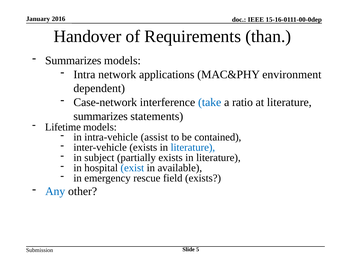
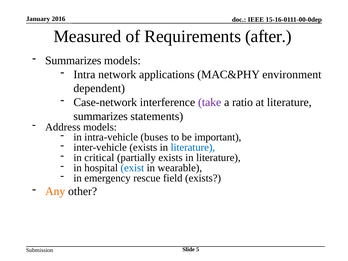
Handover: Handover -> Measured
than: than -> after
take colour: blue -> purple
Lifetime: Lifetime -> Address
assist: assist -> buses
contained: contained -> important
subject: subject -> critical
available: available -> wearable
Any colour: blue -> orange
